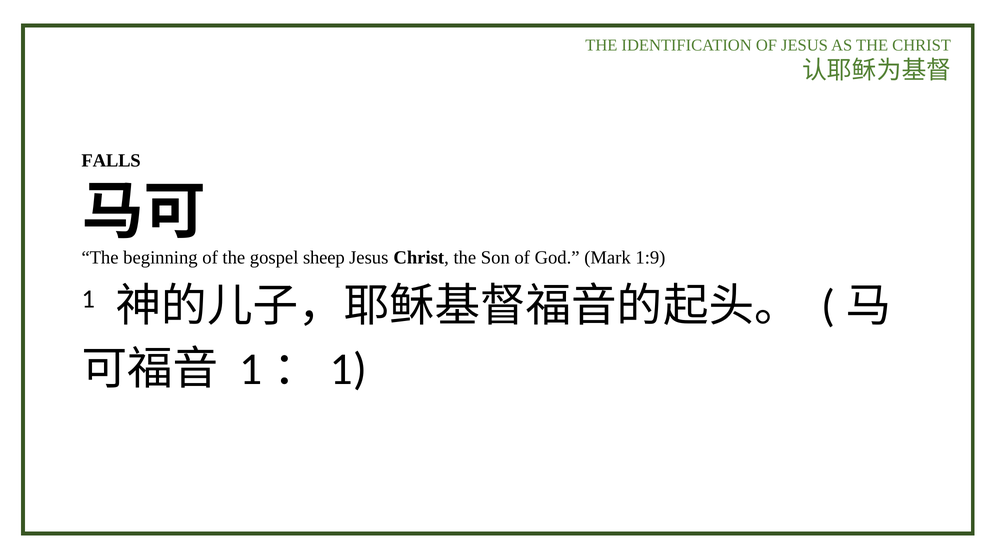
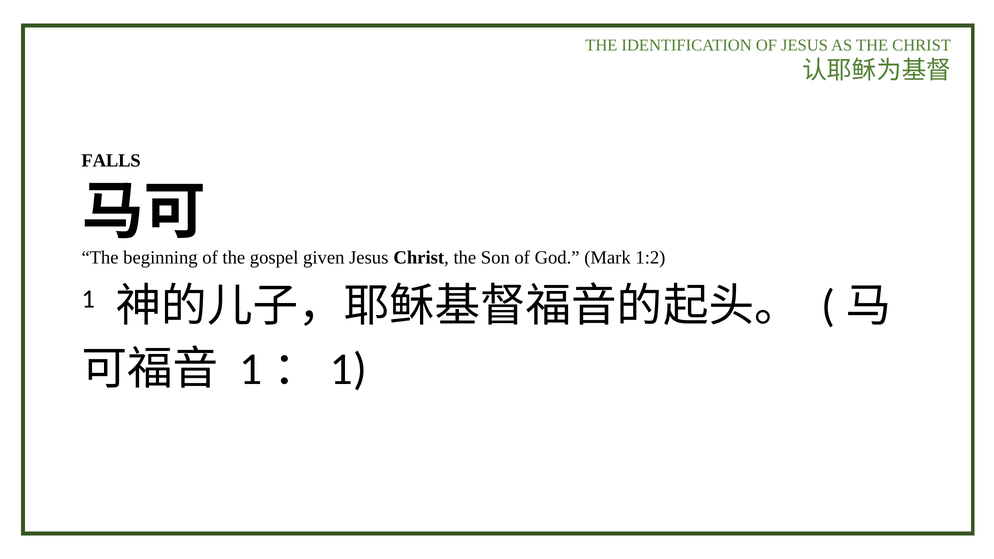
sheep: sheep -> given
1:9: 1:9 -> 1:2
